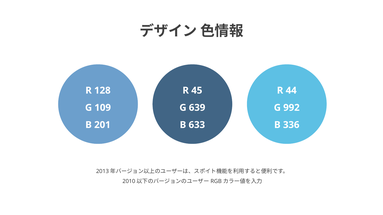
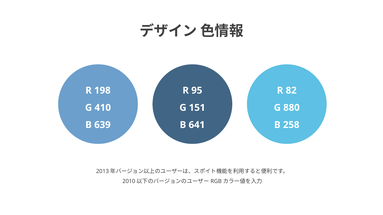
128: 128 -> 198
45: 45 -> 95
44: 44 -> 82
109: 109 -> 410
639: 639 -> 151
992: 992 -> 880
201: 201 -> 639
633: 633 -> 641
336: 336 -> 258
